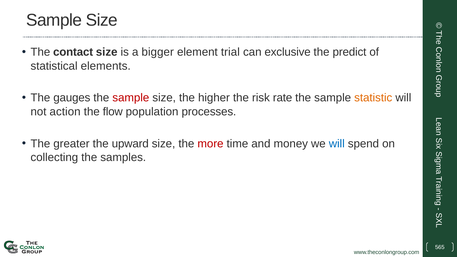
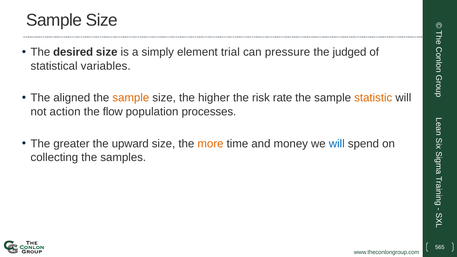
contact: contact -> desired
bigger: bigger -> simply
exclusive: exclusive -> pressure
predict: predict -> judged
elements: elements -> variables
gauges: gauges -> aligned
sample at (131, 98) colour: red -> orange
more colour: red -> orange
